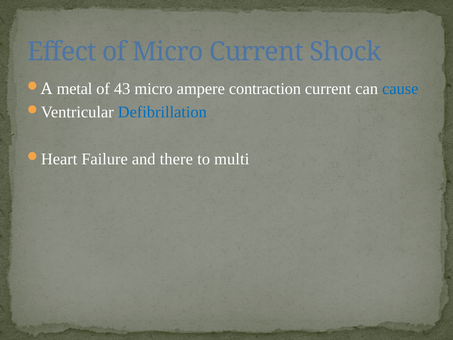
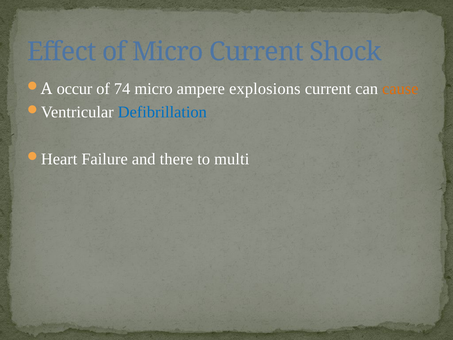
metal: metal -> occur
43: 43 -> 74
contraction: contraction -> explosions
cause colour: blue -> orange
